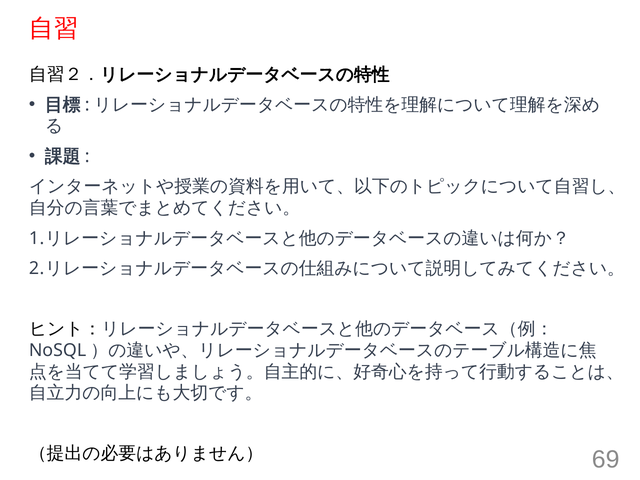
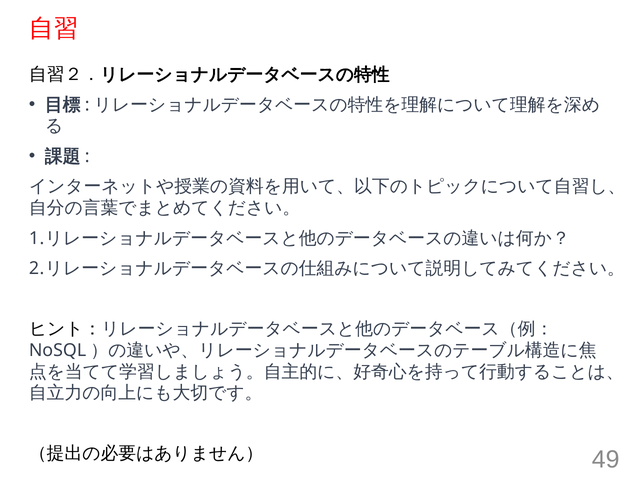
69: 69 -> 49
